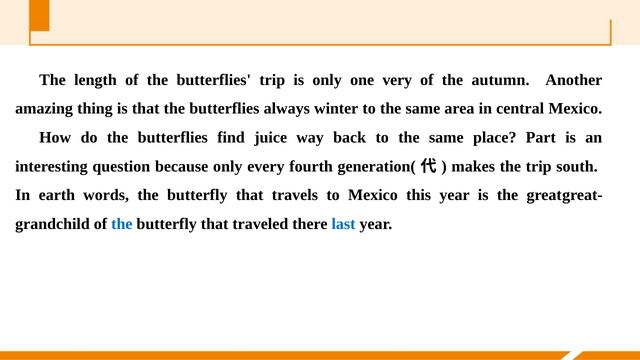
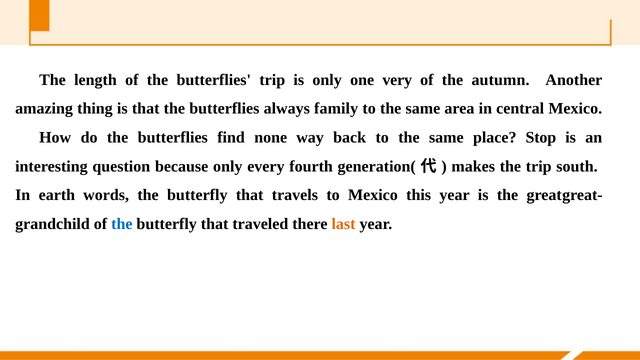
winter: winter -> family
juice: juice -> none
Part: Part -> Stop
last colour: blue -> orange
